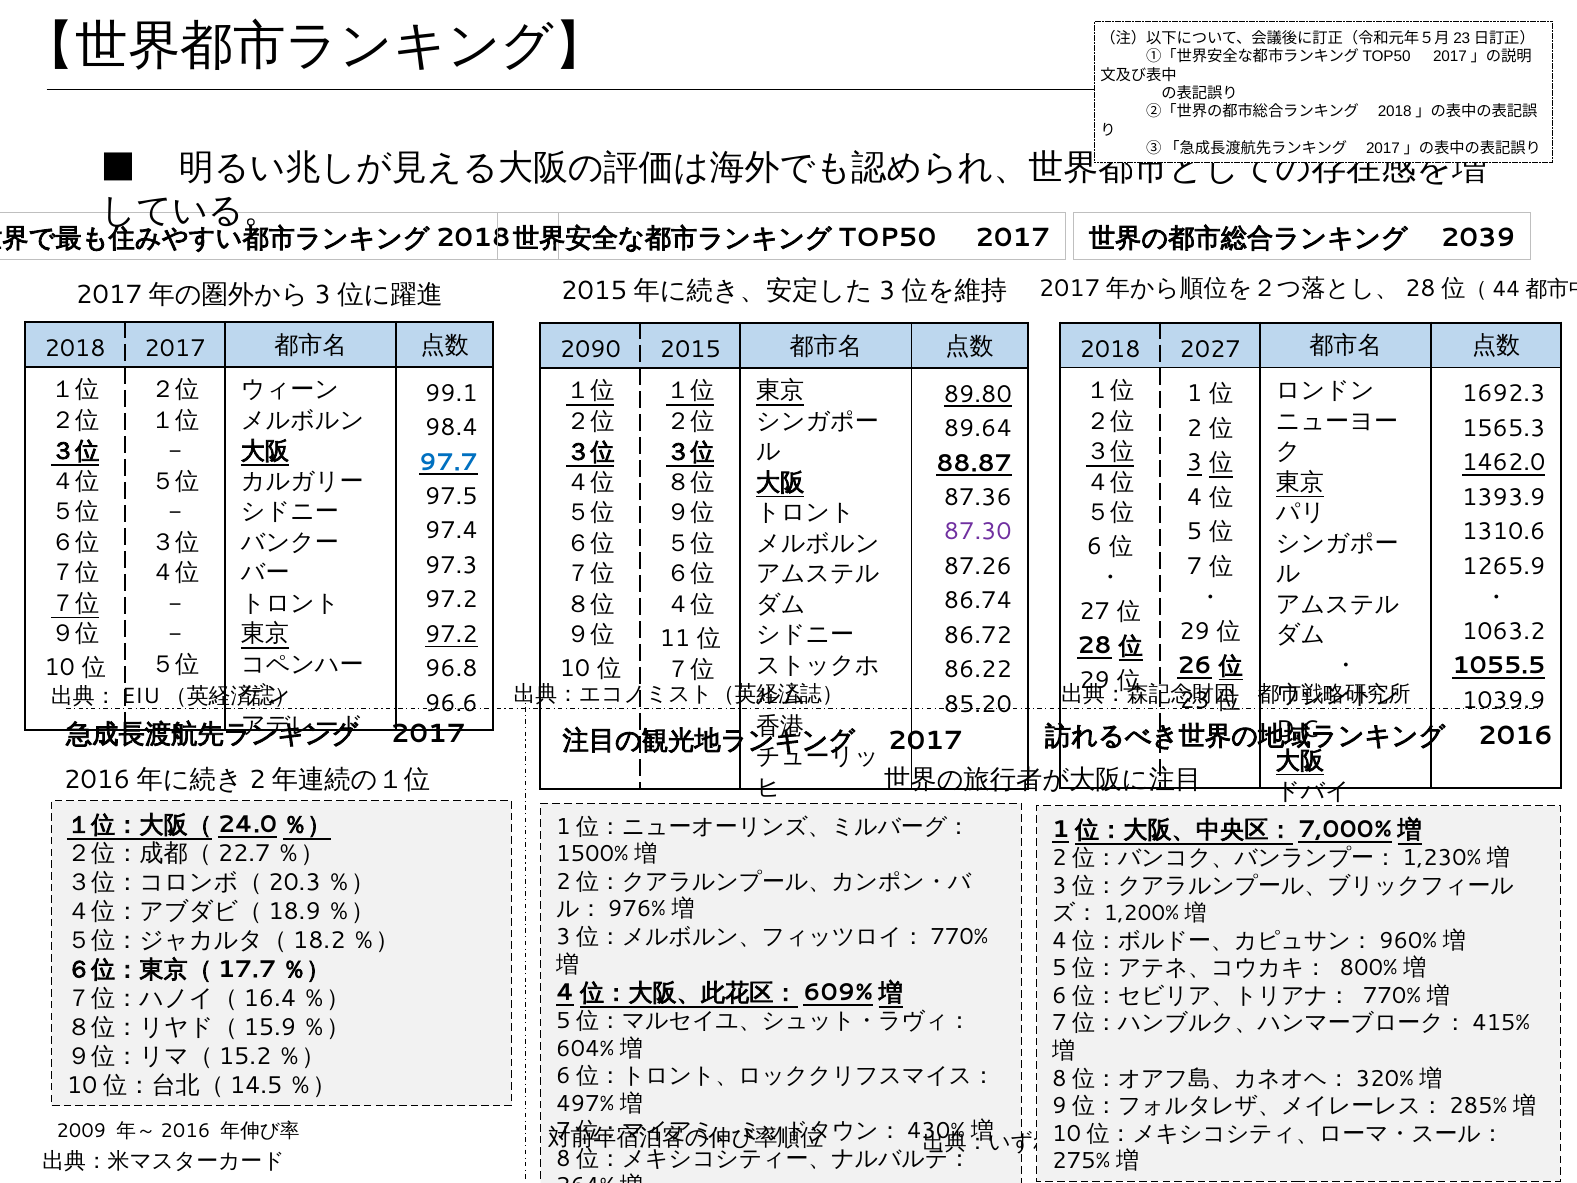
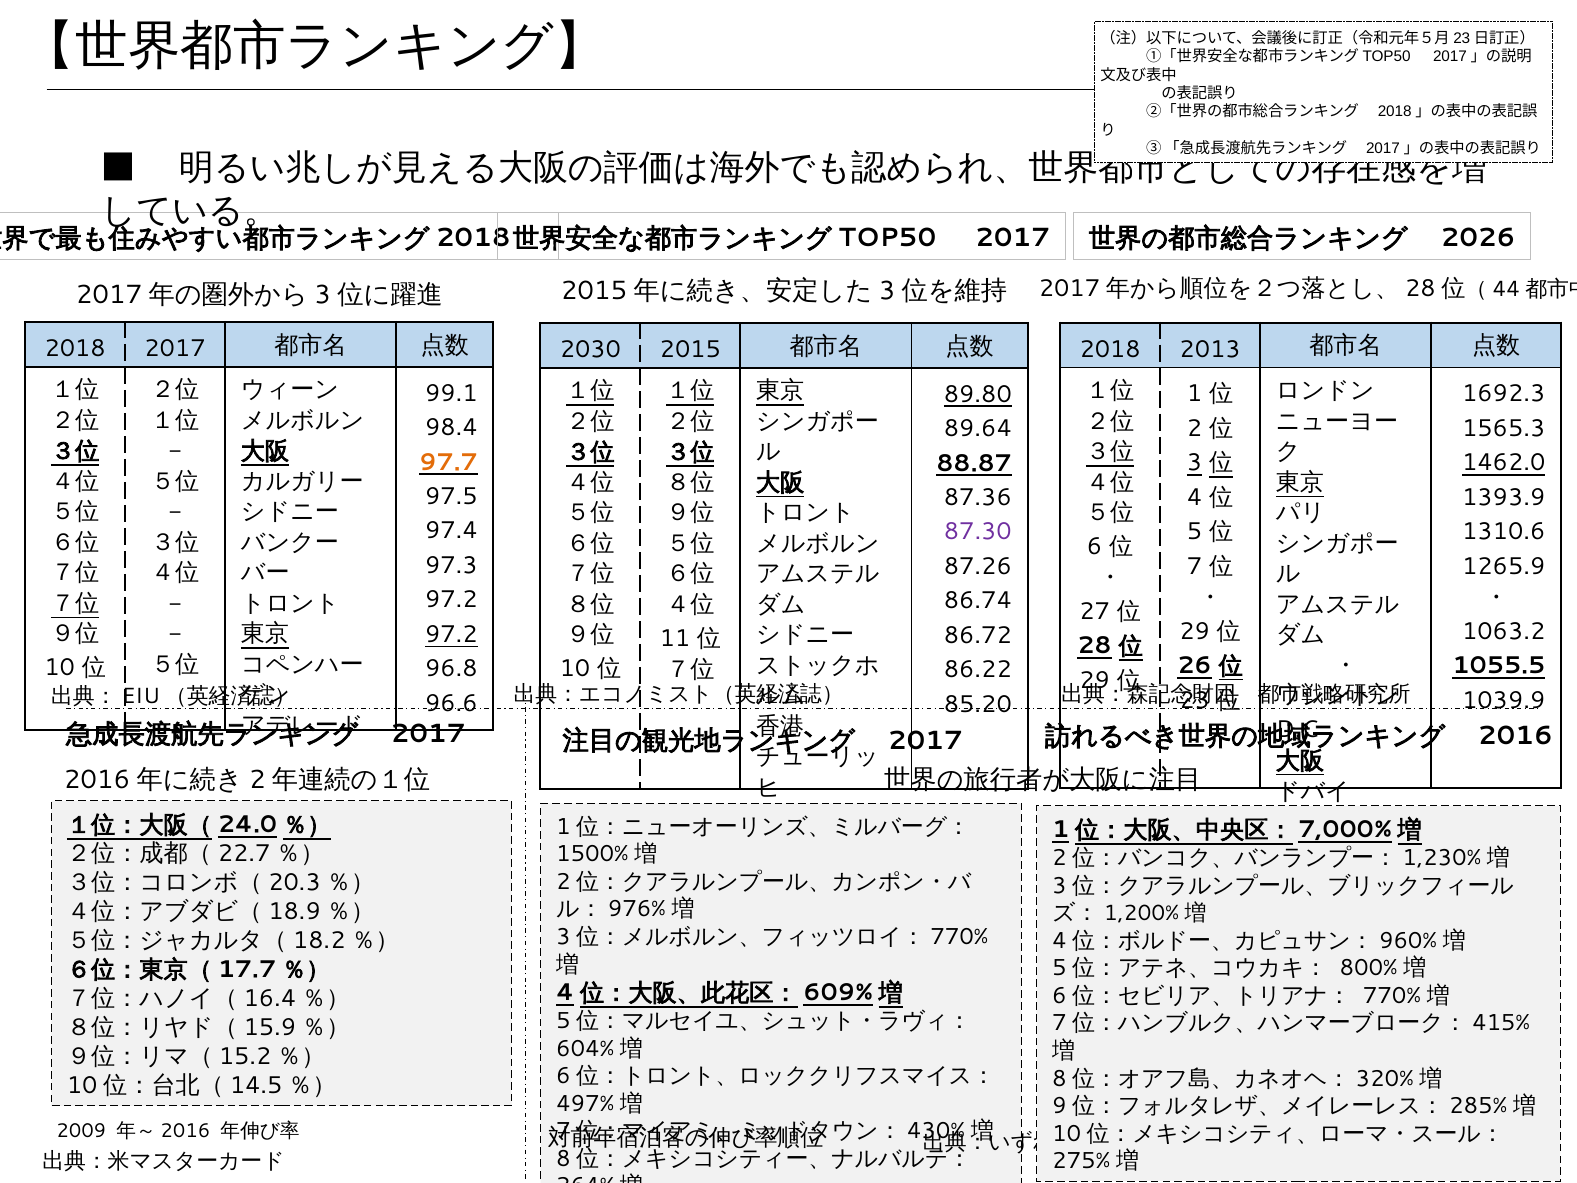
2039: 2039 -> 2026
2090: 2090 -> 2030
2027: 2027 -> 2013
97.7 colour: blue -> orange
